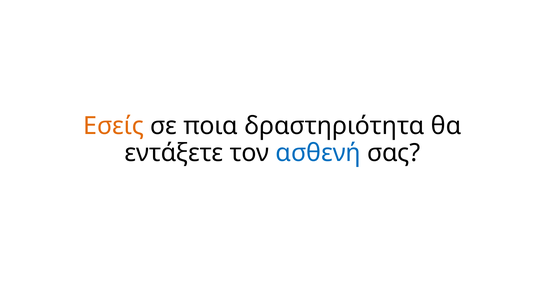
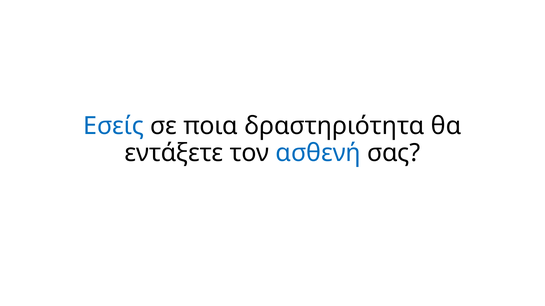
Εσείς colour: orange -> blue
